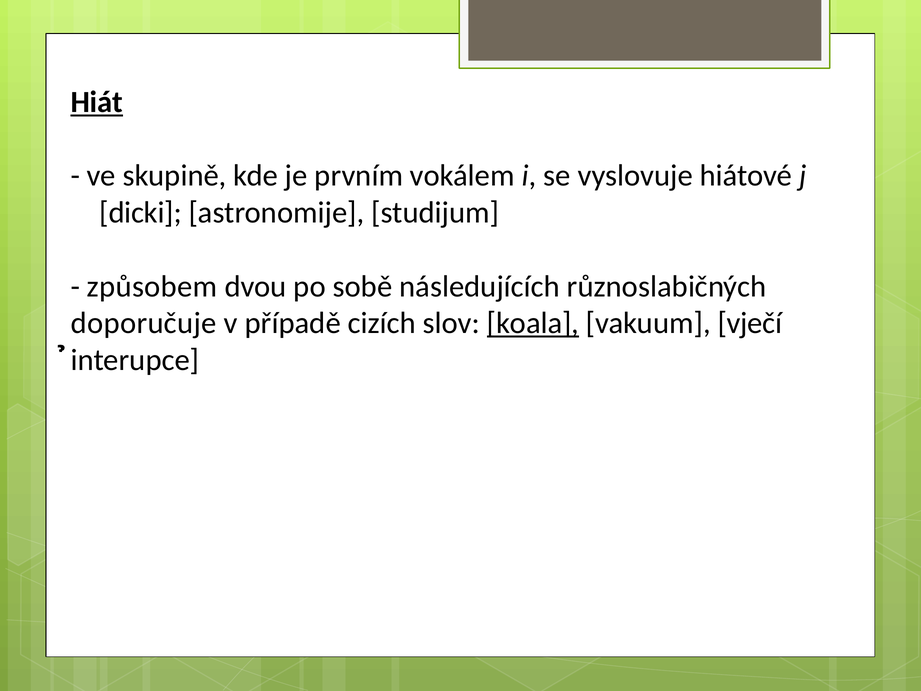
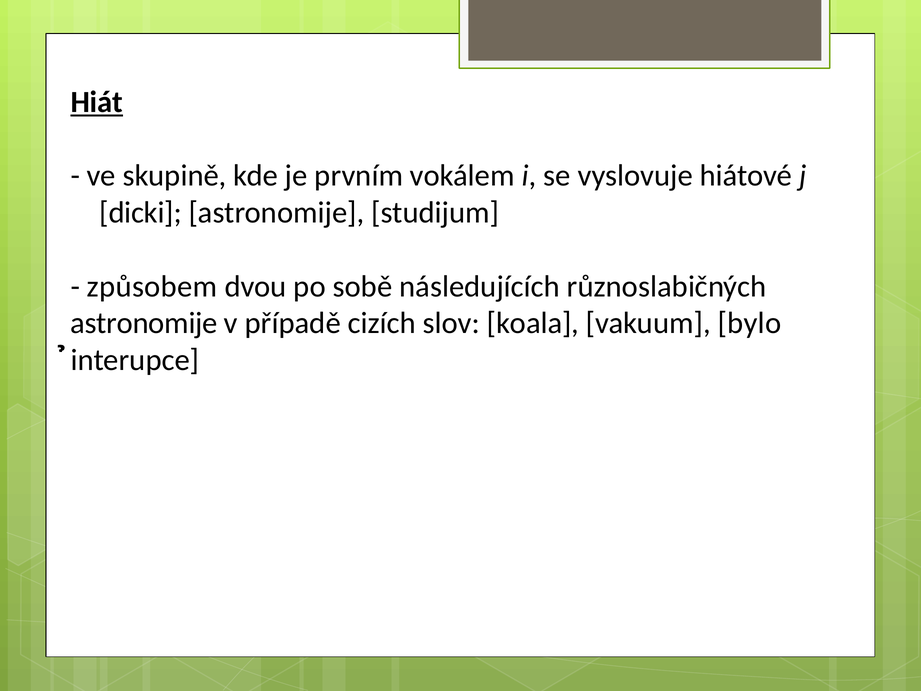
doporučuje at (144, 323): doporučuje -> astronomije
koala underline: present -> none
vječí: vječí -> bylo
